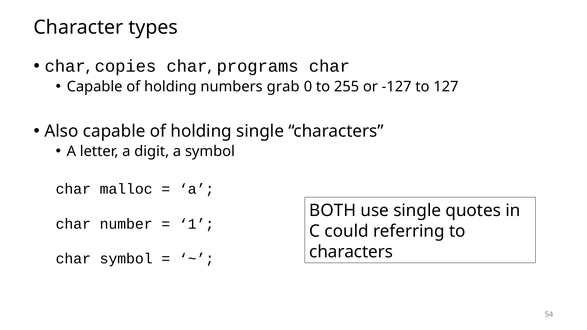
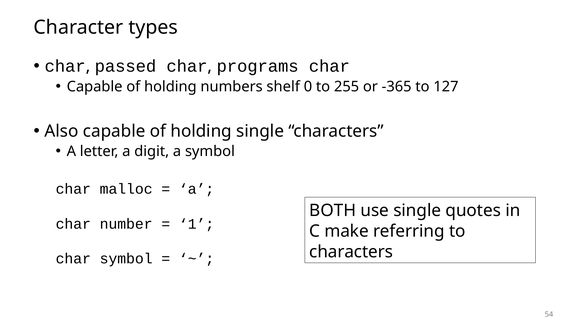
copies: copies -> passed
grab: grab -> shelf
-127: -127 -> -365
could: could -> make
